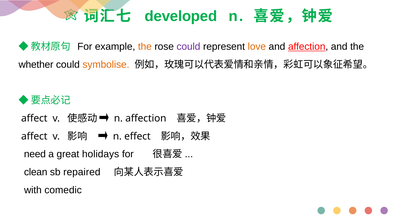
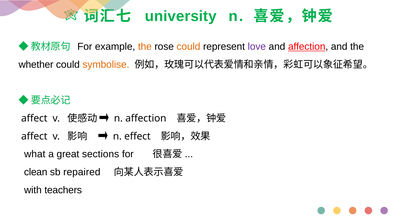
developed: developed -> university
could at (188, 47) colour: purple -> orange
love colour: orange -> purple
need: need -> what
holidays: holidays -> sections
comedic: comedic -> teachers
